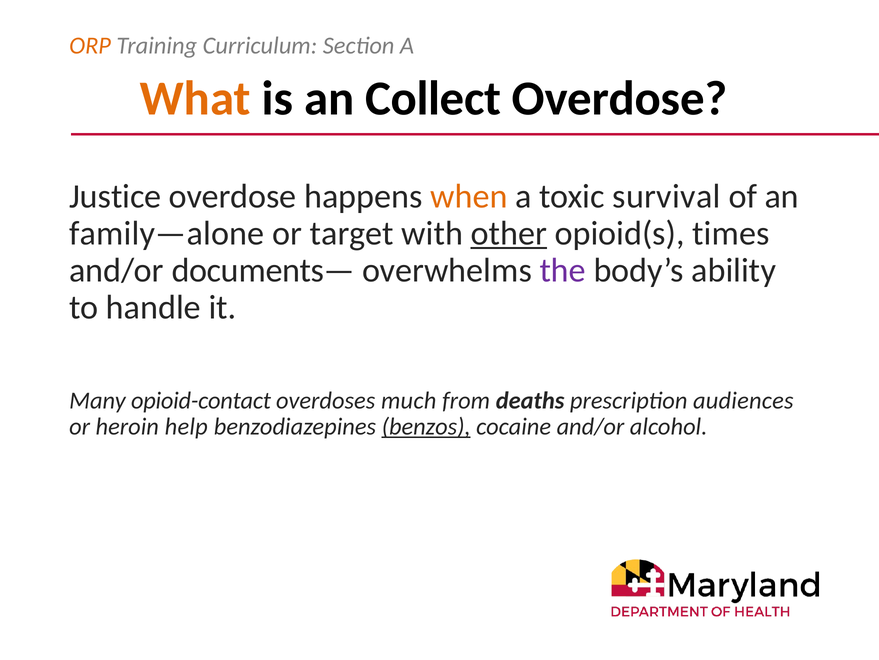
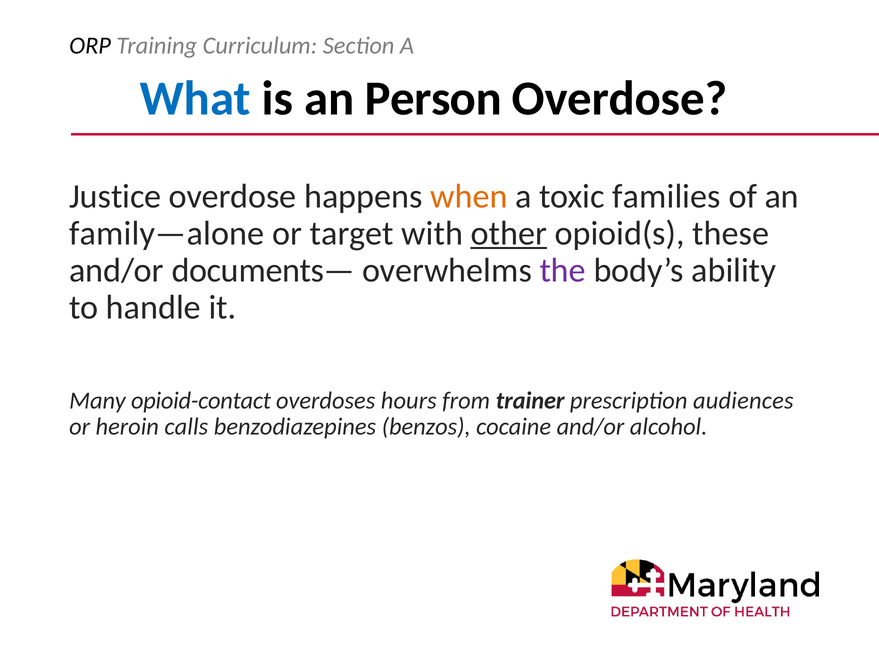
ORP colour: orange -> black
What colour: orange -> blue
Collect: Collect -> Person
survival: survival -> families
times: times -> these
much: much -> hours
deaths: deaths -> trainer
help: help -> calls
benzos underline: present -> none
